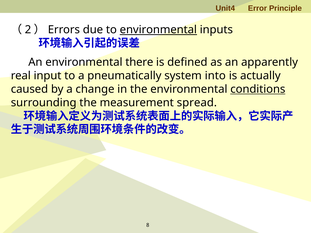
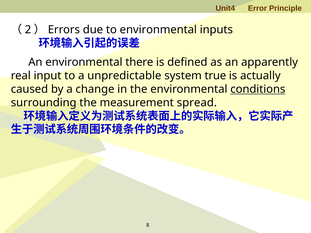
environmental at (158, 30) underline: present -> none
pneumatically: pneumatically -> unpredictable
into: into -> true
